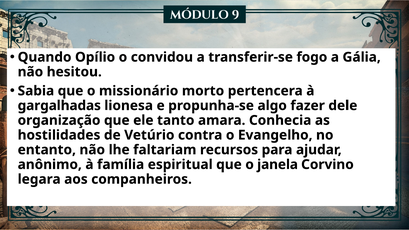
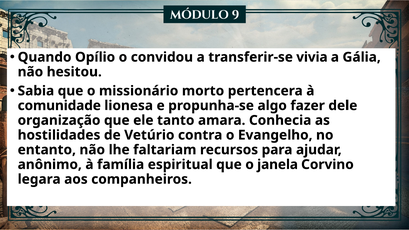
fogo: fogo -> vivia
gargalhadas: gargalhadas -> comunidade
